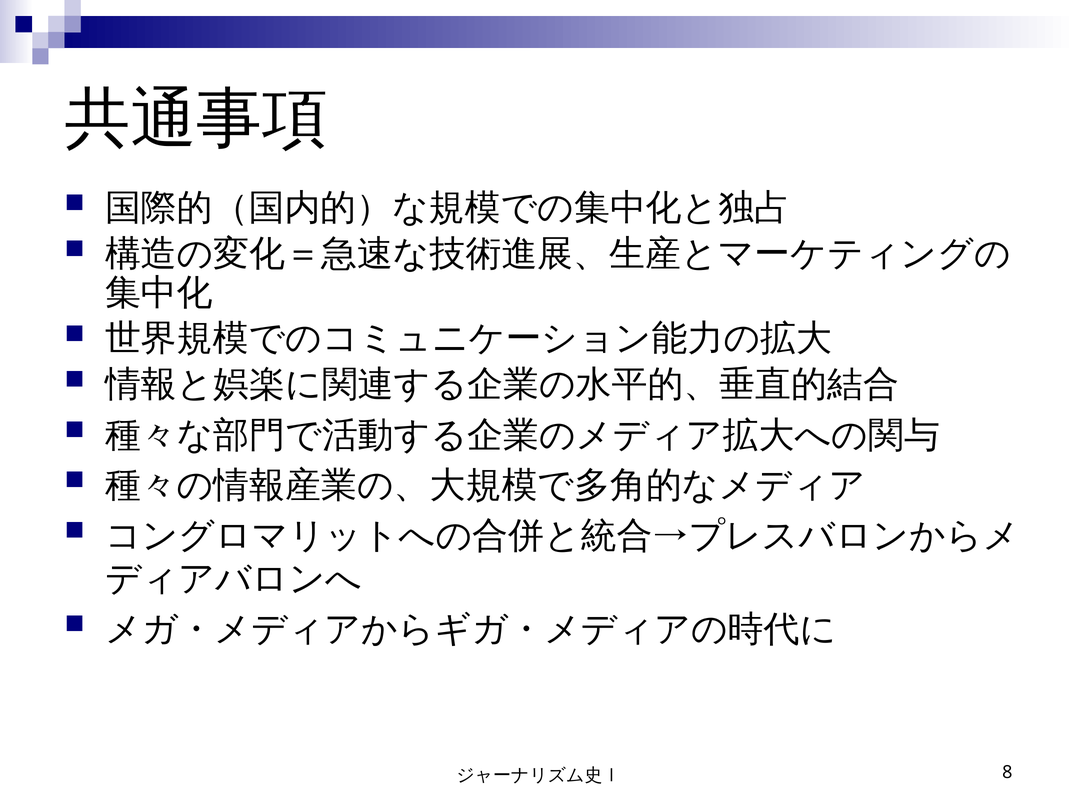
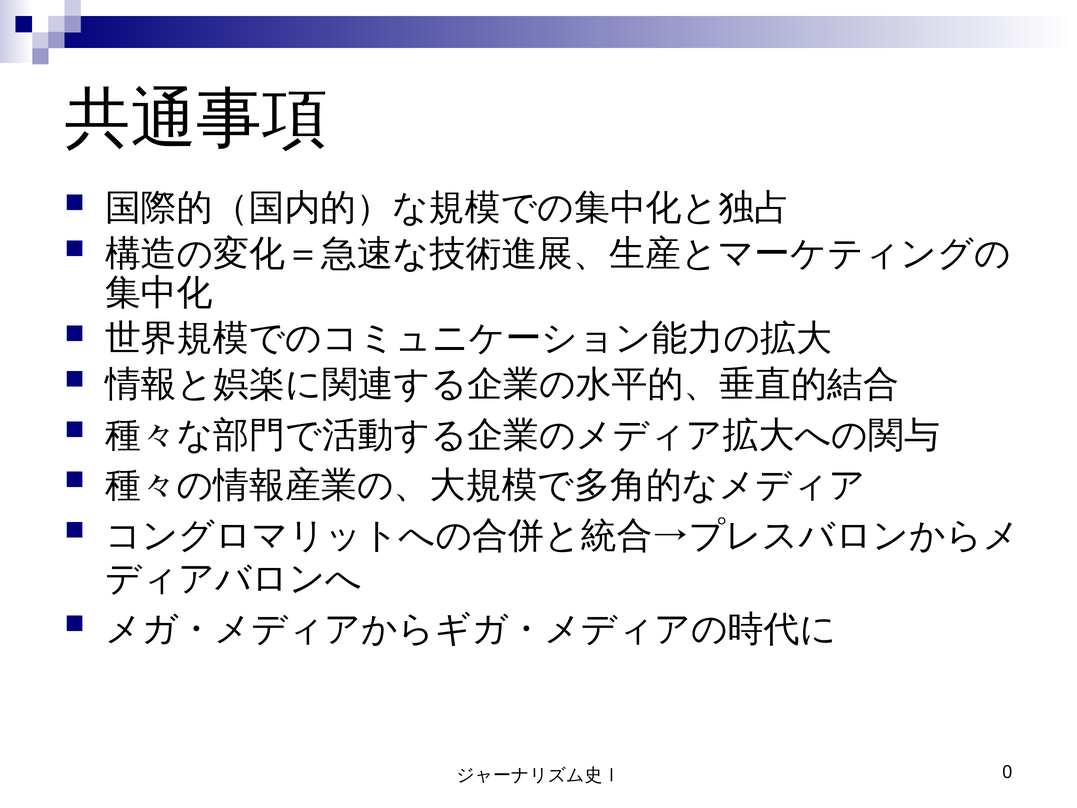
8: 8 -> 0
